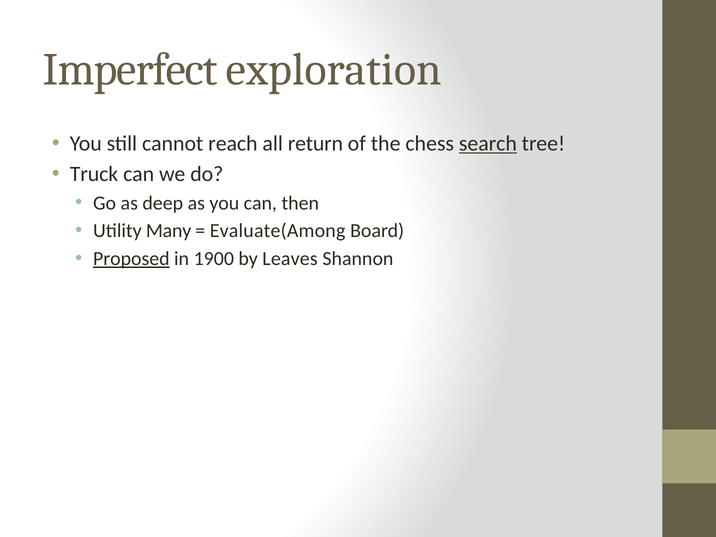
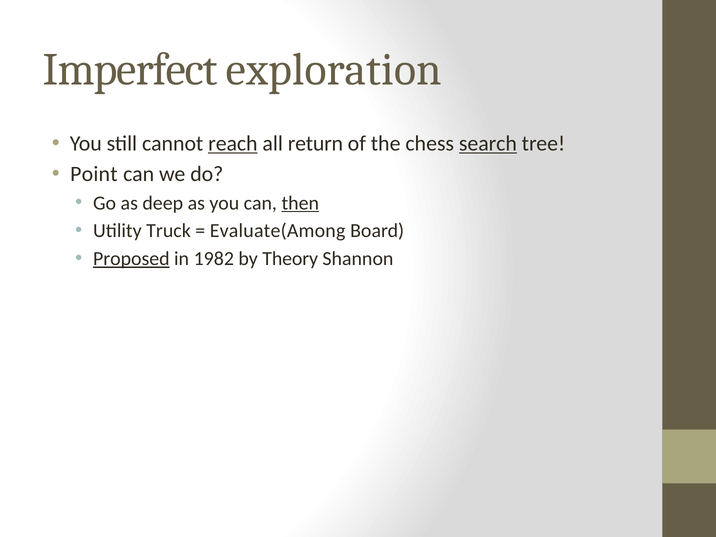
reach underline: none -> present
Truck: Truck -> Point
then underline: none -> present
Many: Many -> Truck
1900: 1900 -> 1982
Leaves: Leaves -> Theory
